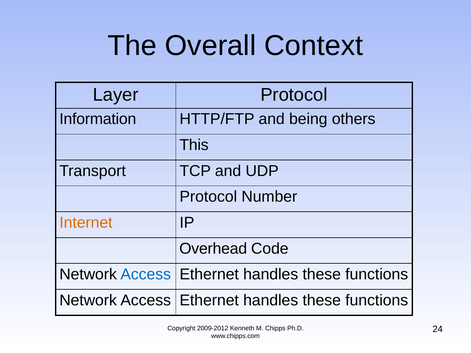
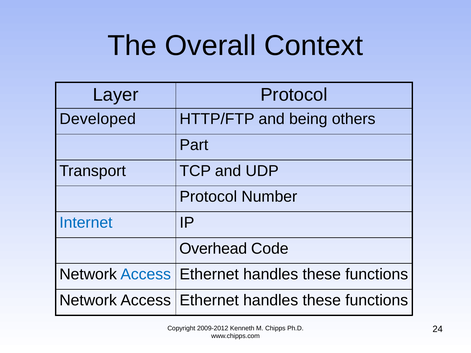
Information: Information -> Developed
This: This -> Part
Internet colour: orange -> blue
